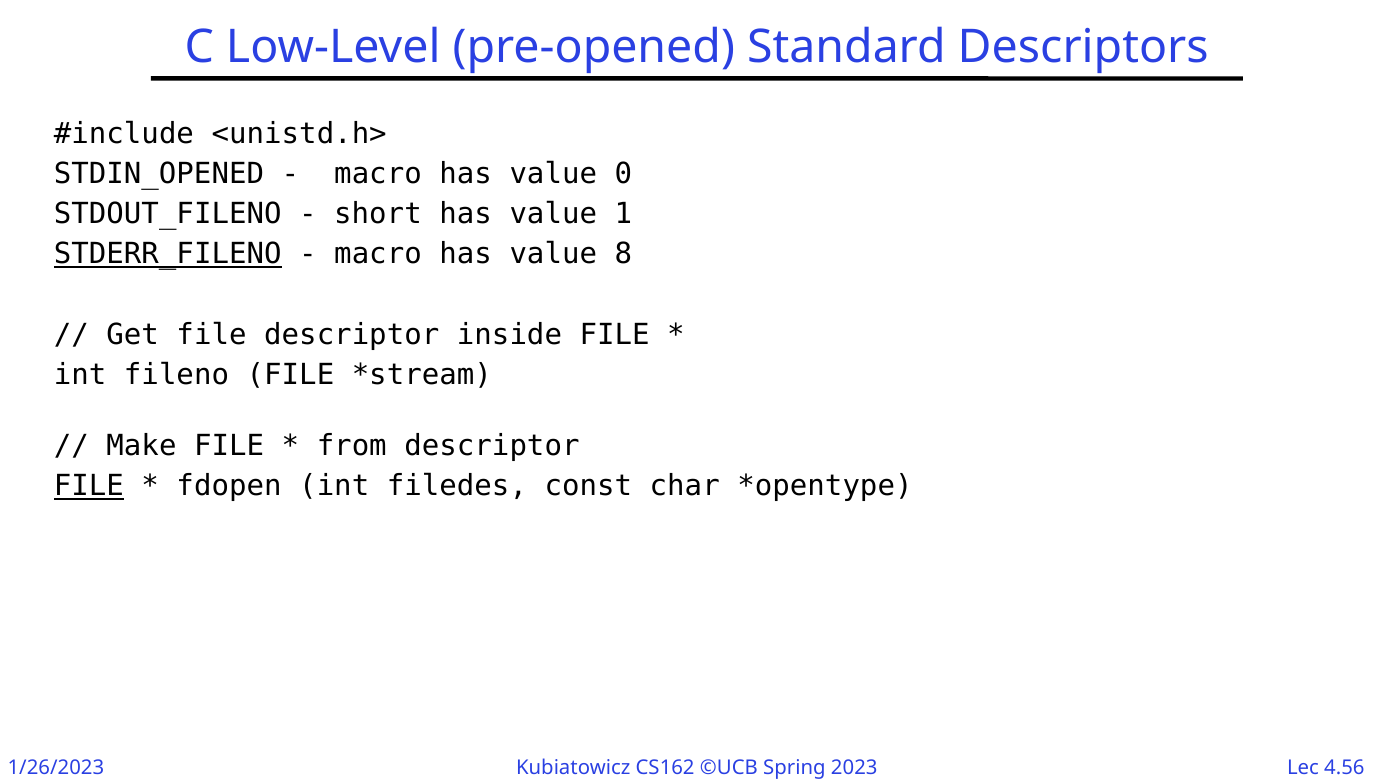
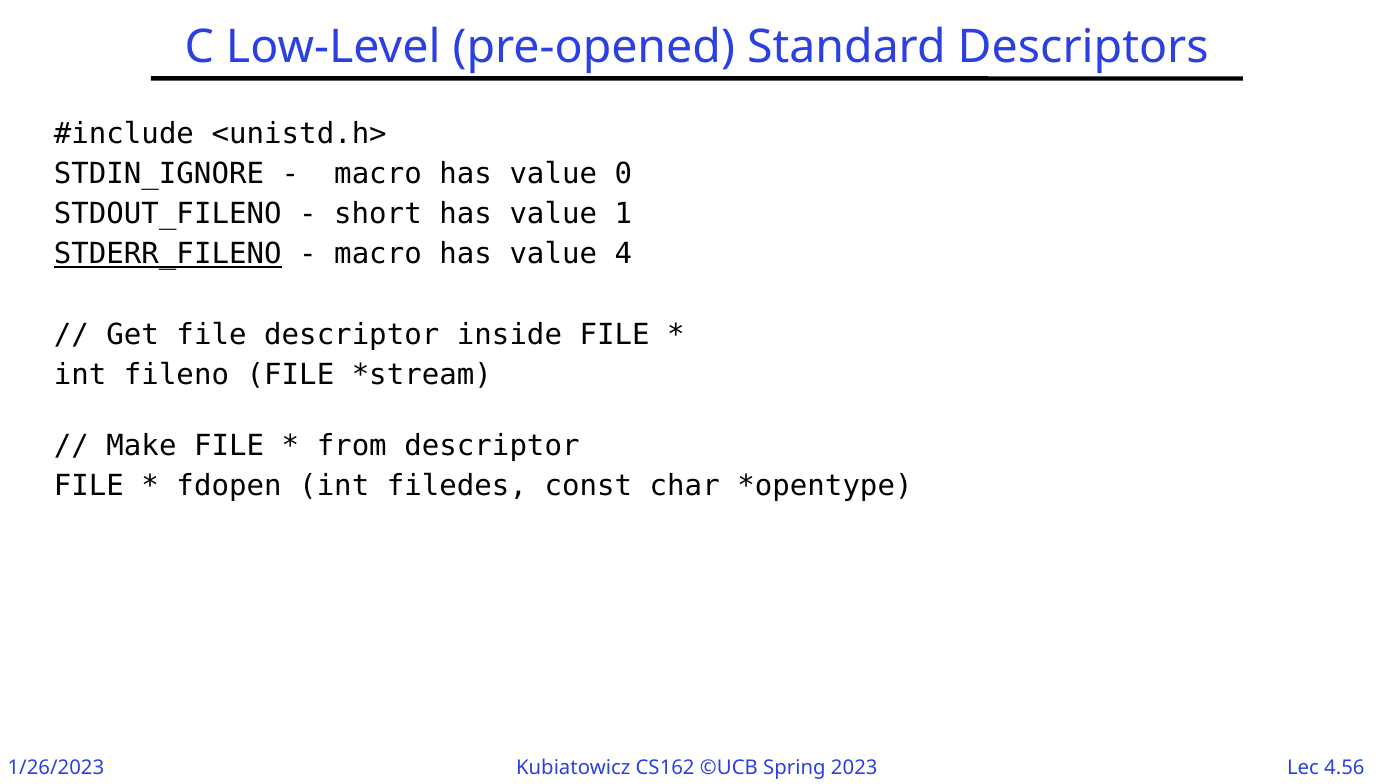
STDIN_OPENED: STDIN_OPENED -> STDIN_IGNORE
8: 8 -> 4
FILE at (89, 486) underline: present -> none
